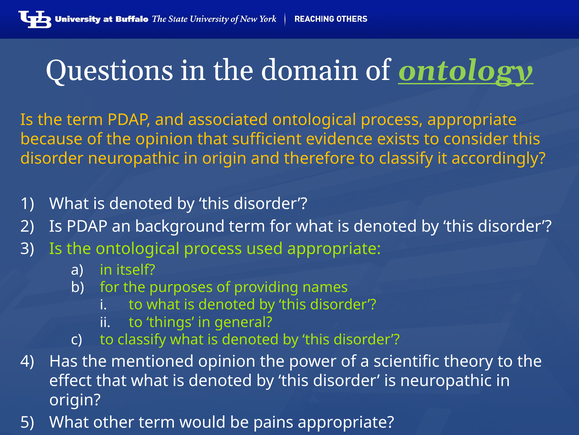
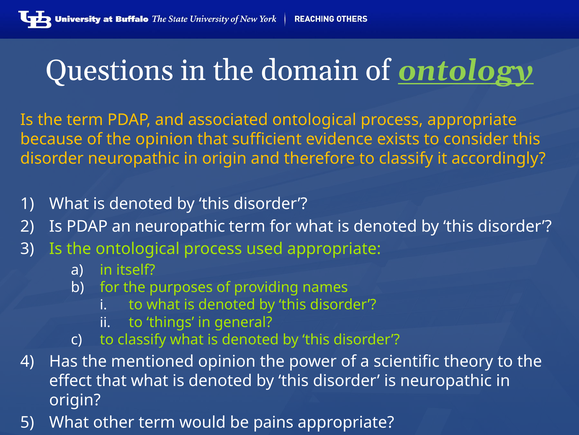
an background: background -> neuropathic
